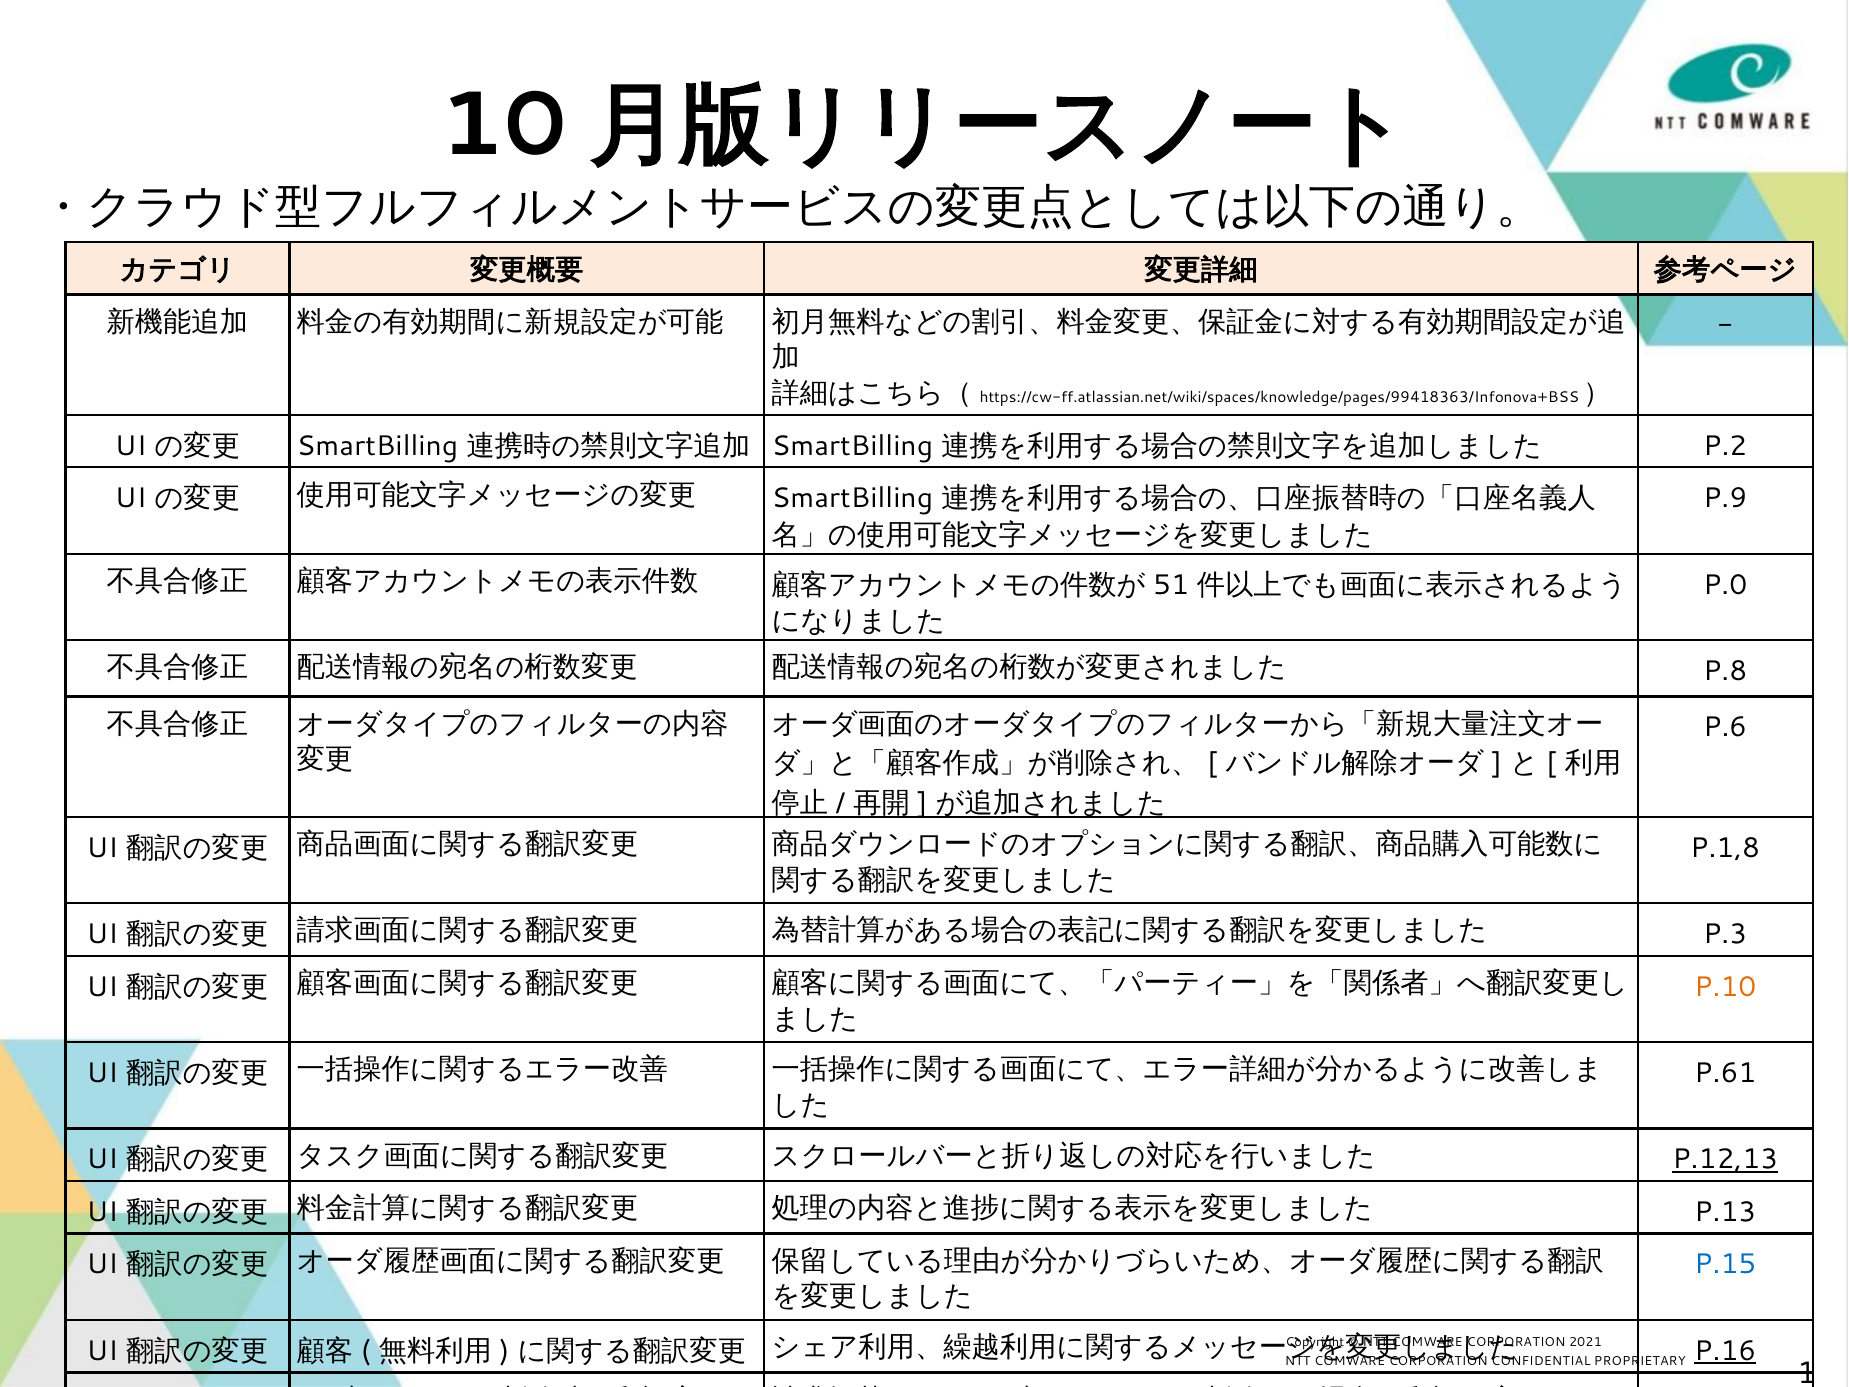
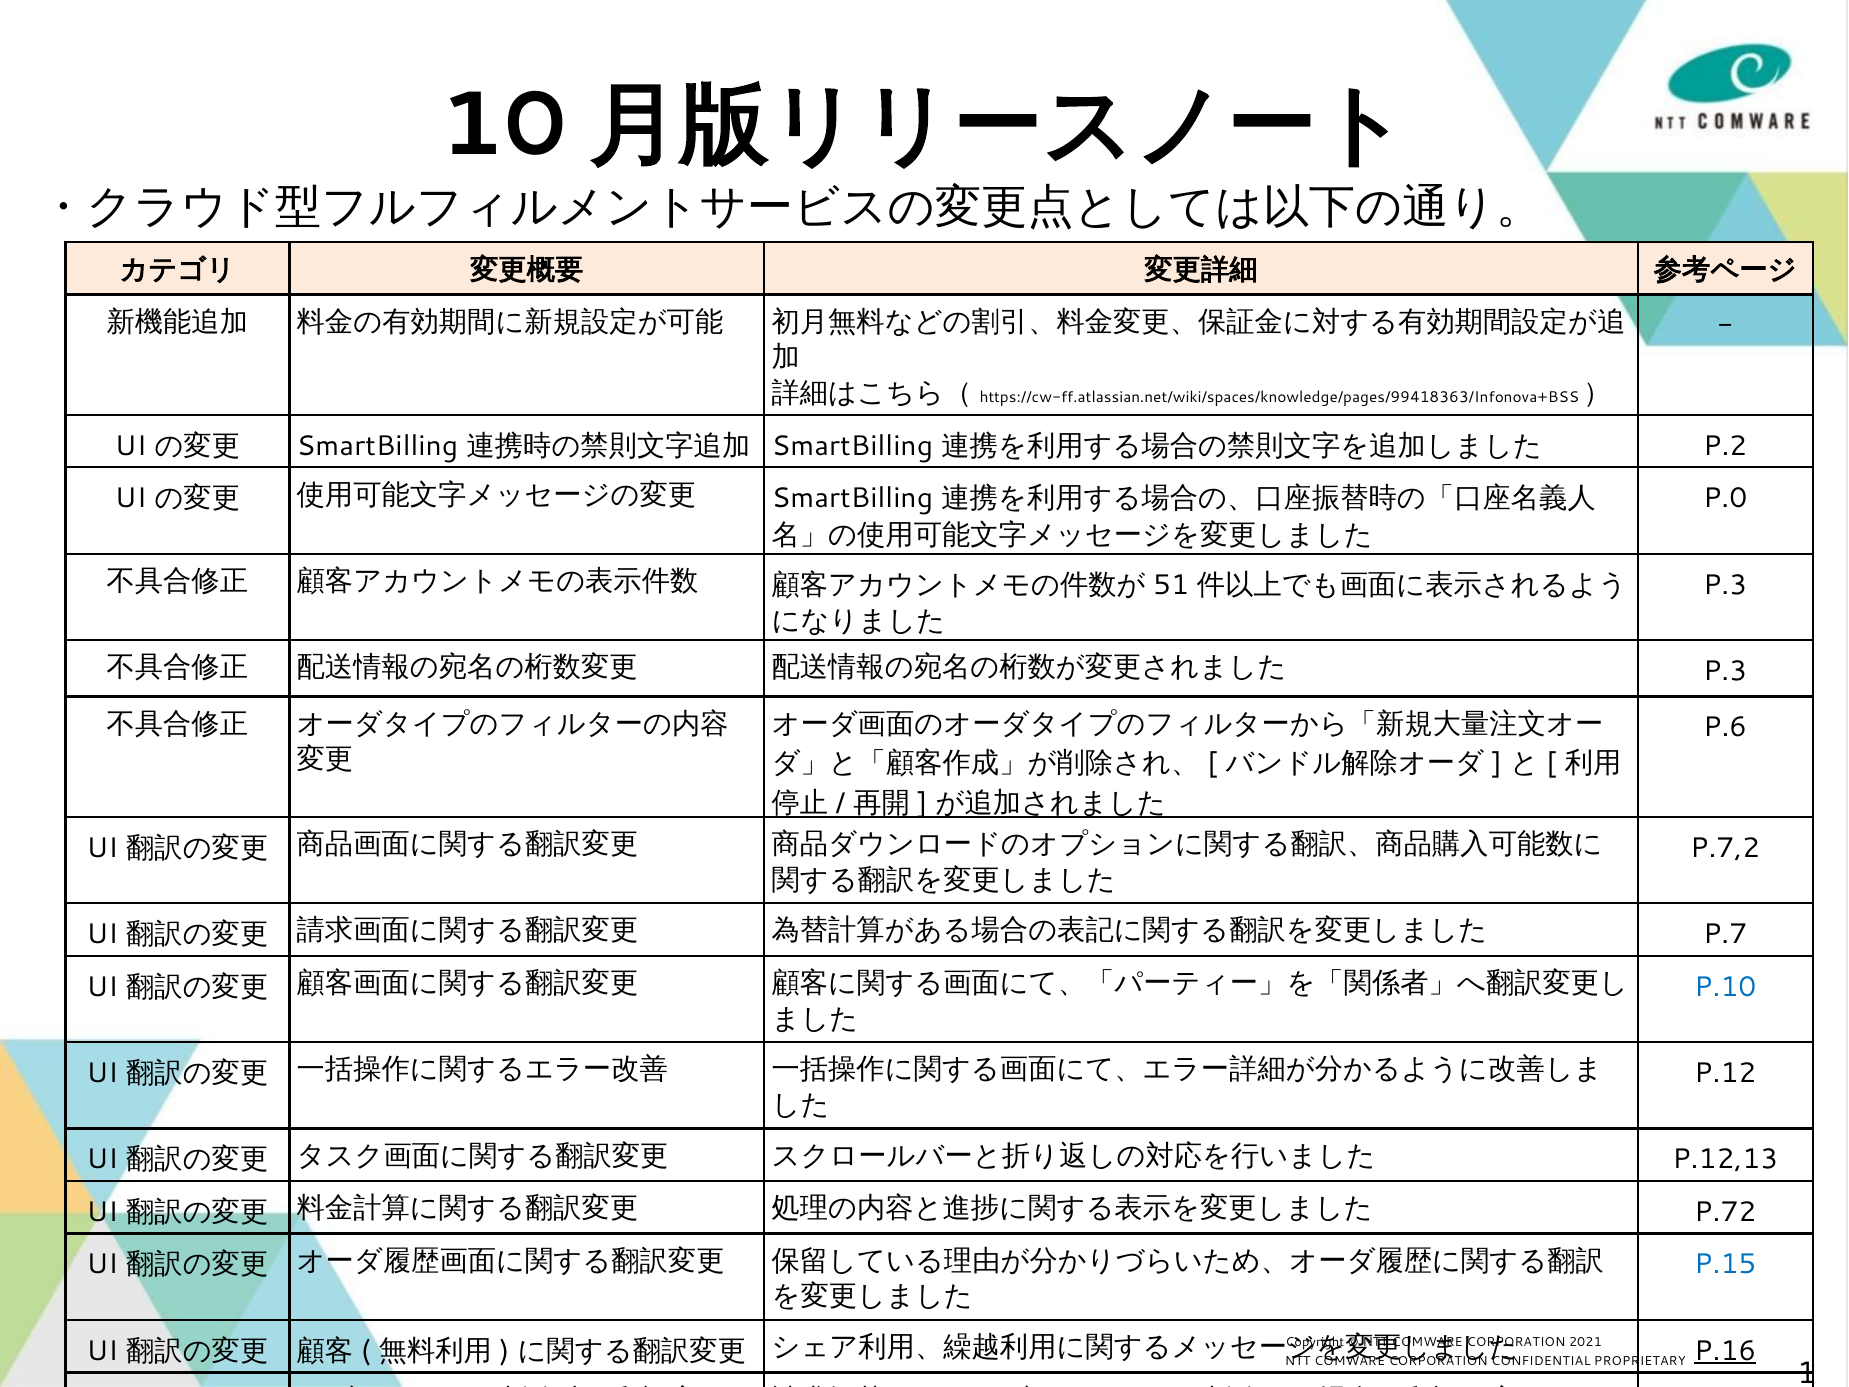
P.9: P.9 -> P.0
P.0 at (1725, 585): P.0 -> P.3
P.8 at (1725, 671): P.8 -> P.3
P.1,8: P.1,8 -> P.7,2
P.3: P.3 -> P.7
P.10 colour: orange -> blue
P.61: P.61 -> P.12
P.12,13 underline: present -> none
P.13: P.13 -> P.72
